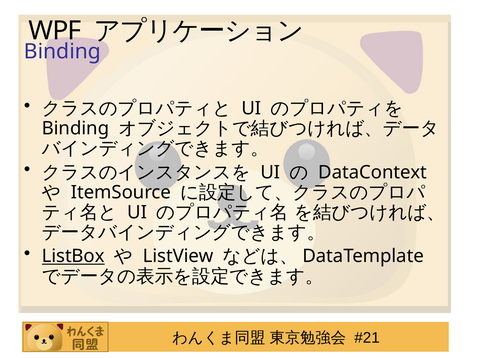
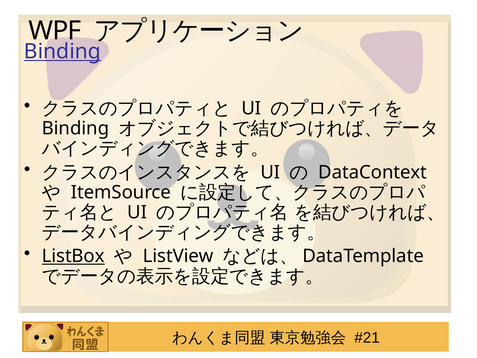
Binding at (62, 51) underline: none -> present
